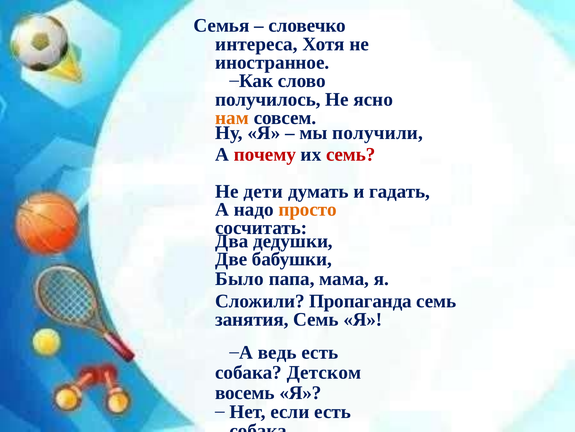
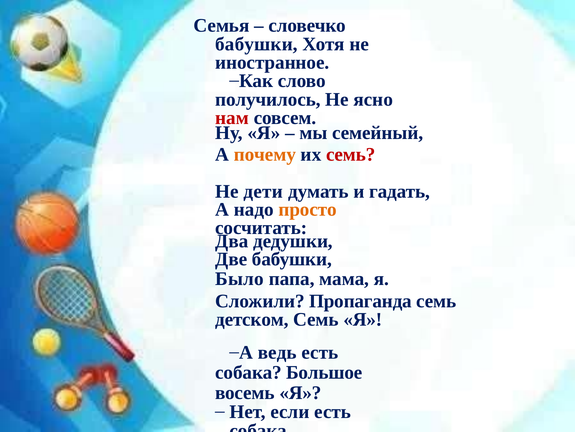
интереса at (256, 44): интереса -> бабушки
нам colour: orange -> red
получили: получили -> семейный
почему colour: red -> orange
занятия: занятия -> детском
Детском: Детском -> Большое
